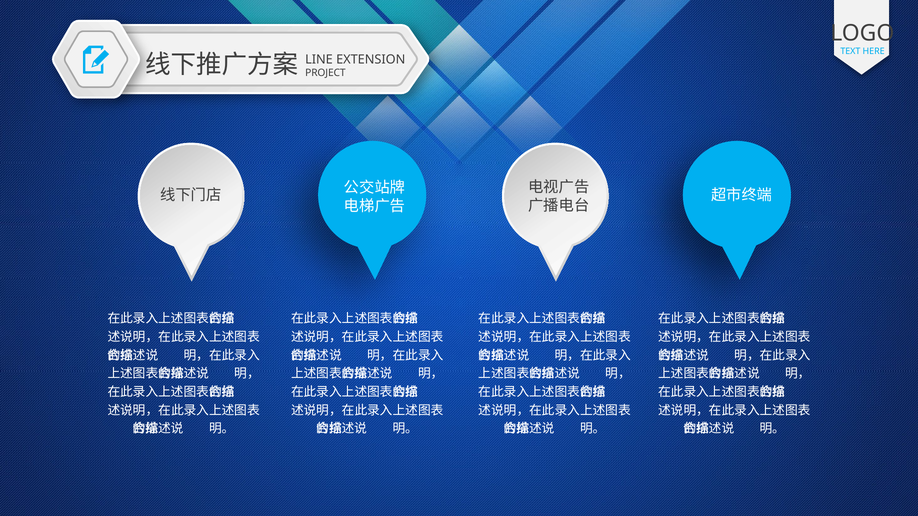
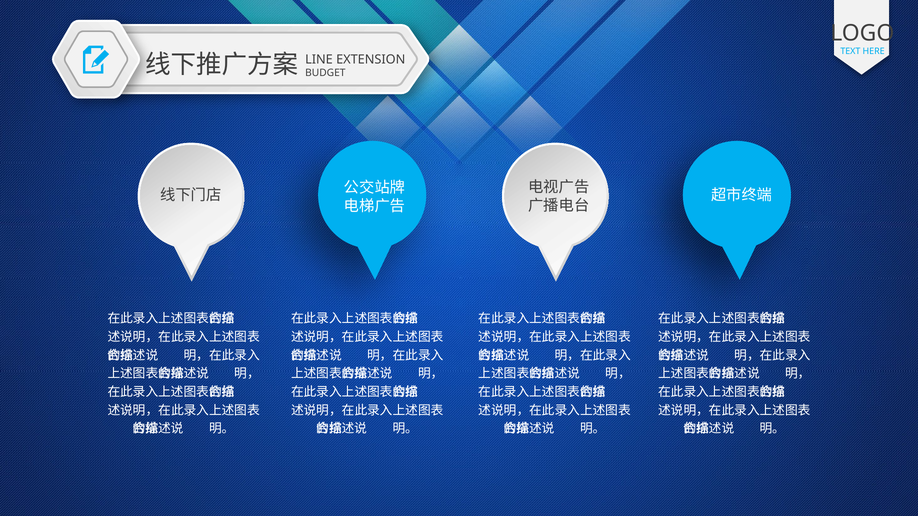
PROJECT: PROJECT -> BUDGET
